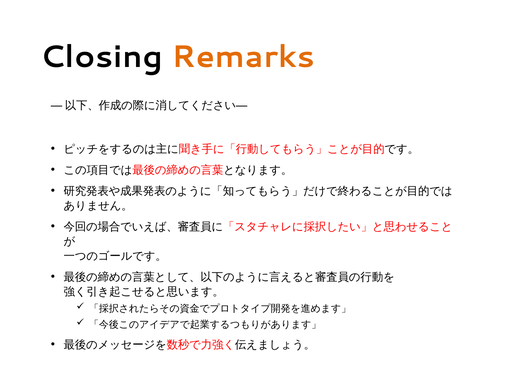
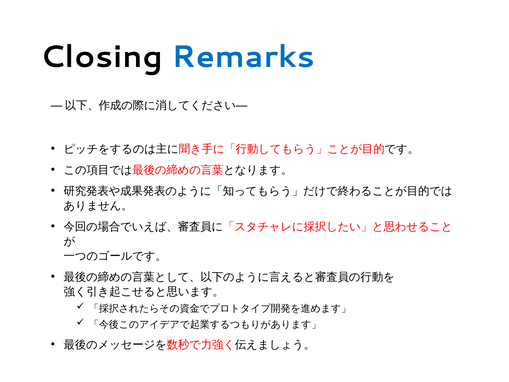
Remarks colour: orange -> blue
